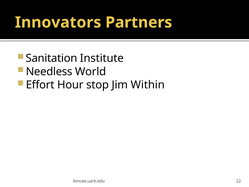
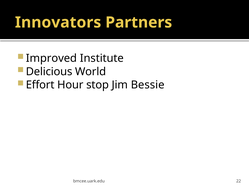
Sanitation: Sanitation -> Improved
Needless: Needless -> Delicious
Within: Within -> Bessie
